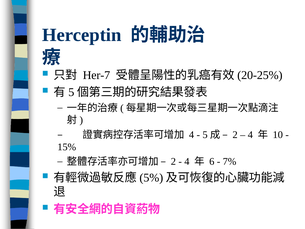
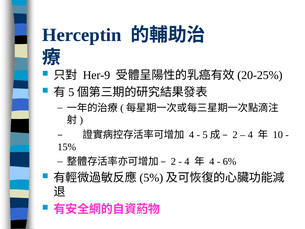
Her-7: Her-7 -> Her-9
6 at (212, 161): 6 -> 4
7%: 7% -> 6%
